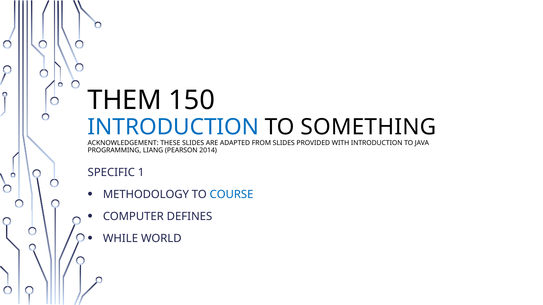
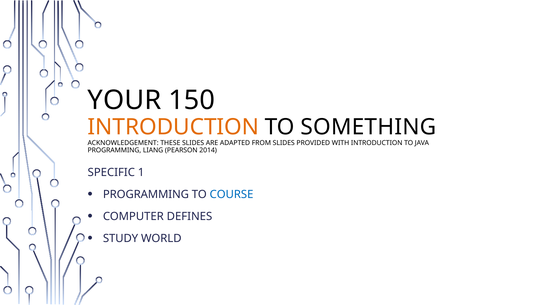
THEM: THEM -> YOUR
INTRODUCTION at (173, 127) colour: blue -> orange
METHODOLOGY at (146, 195): METHODOLOGY -> PROGRAMMING
WHILE: WHILE -> STUDY
